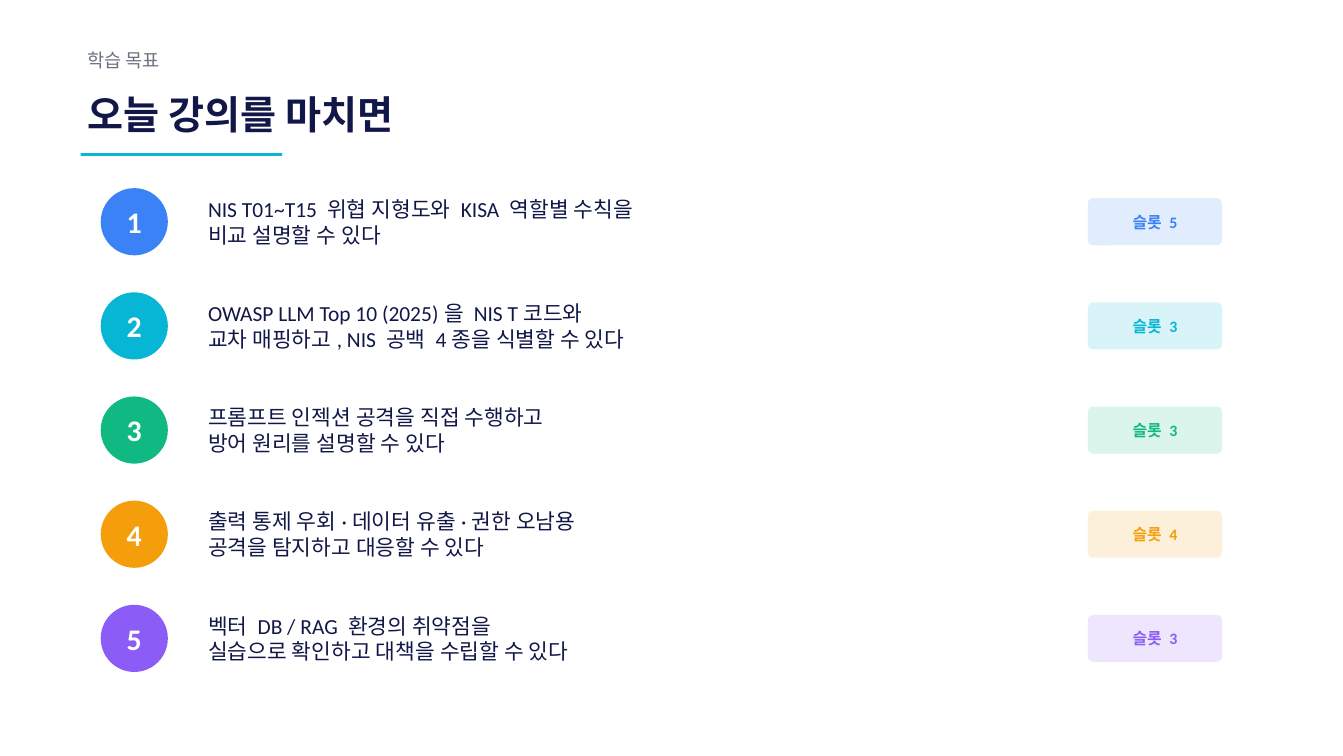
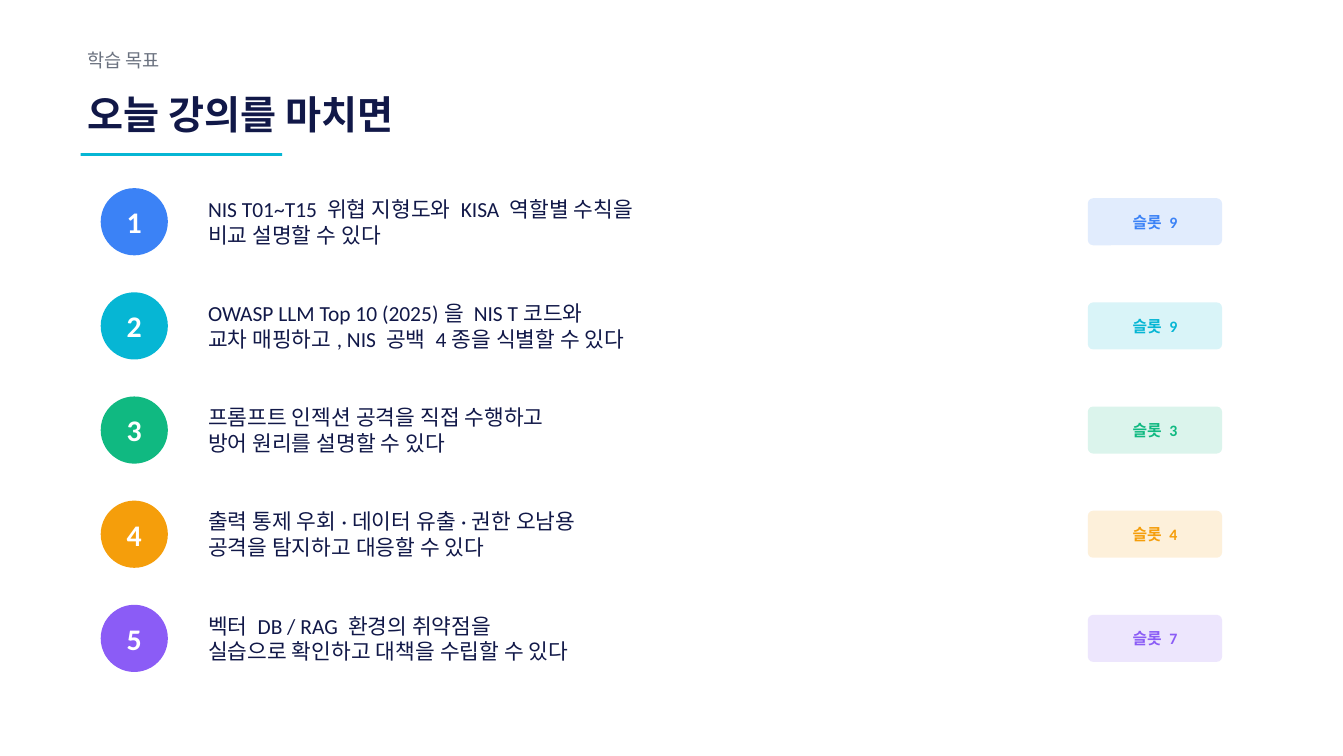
5 at (1173, 223): 5 -> 9
3 at (1173, 327): 3 -> 9
3 at (1173, 639): 3 -> 7
